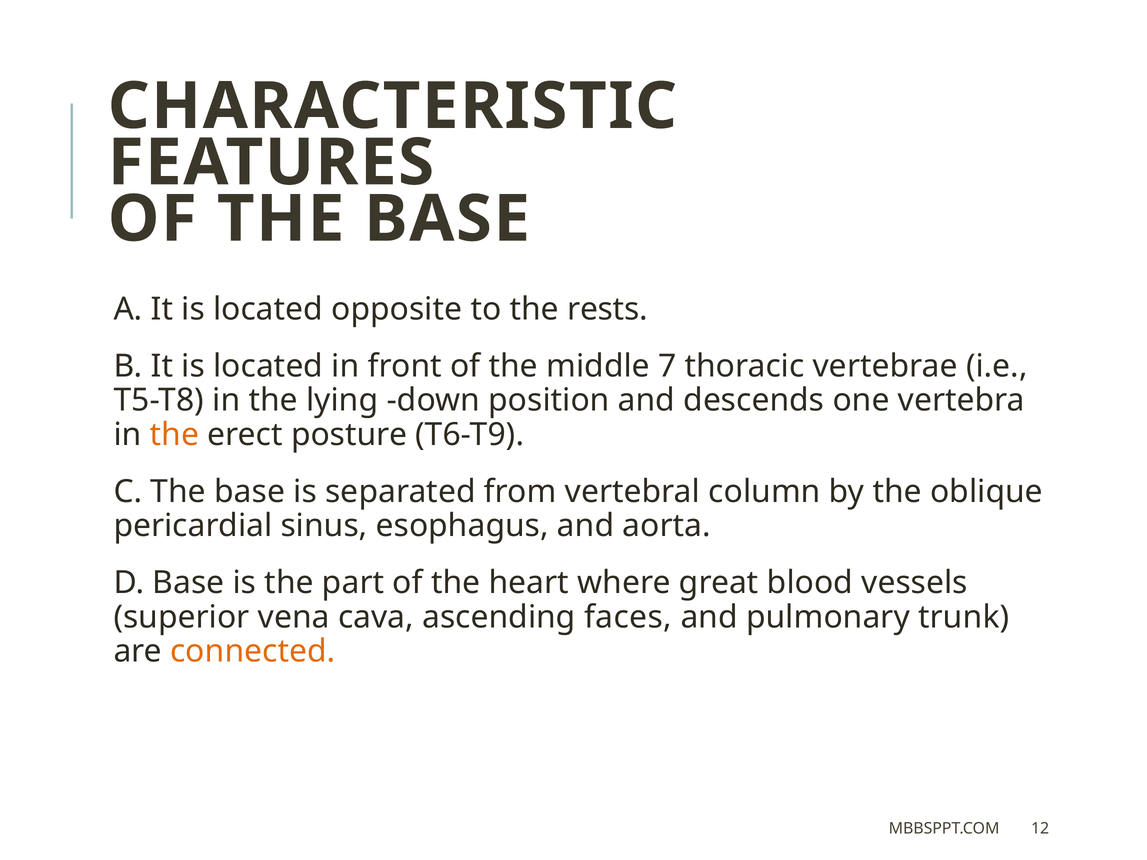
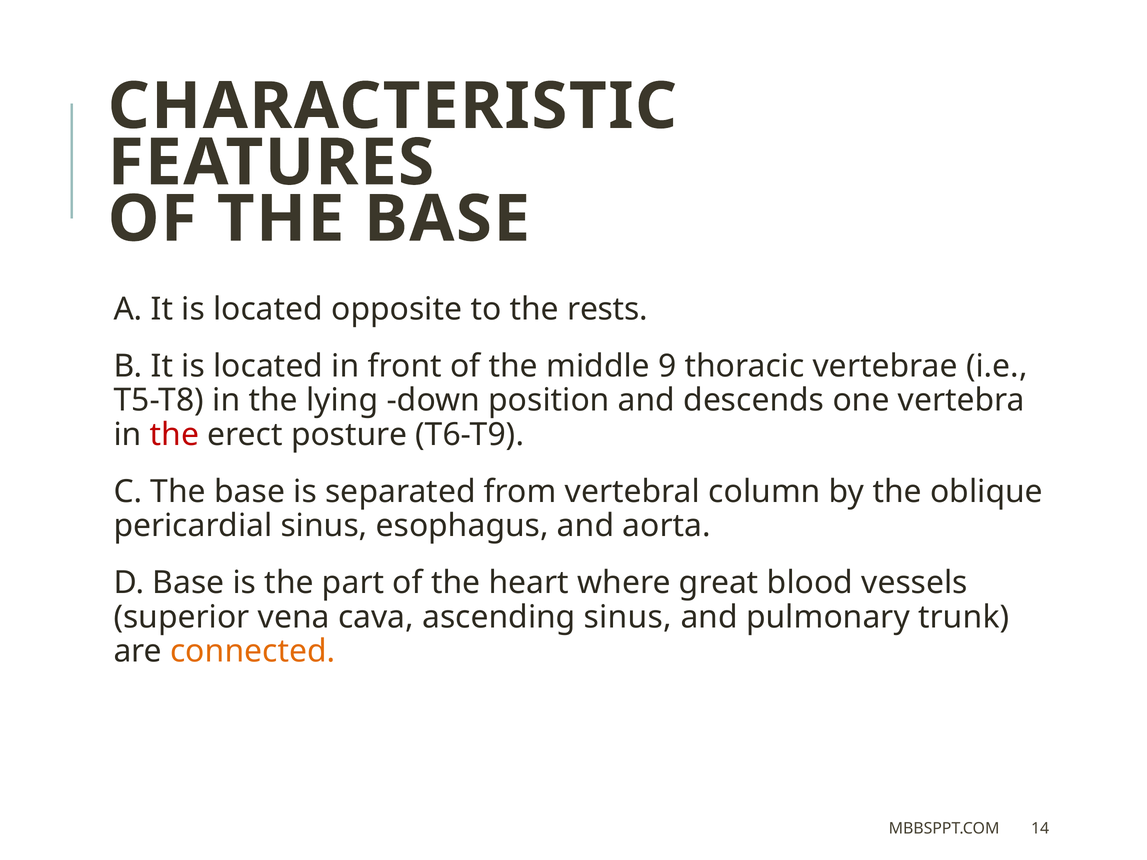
7: 7 -> 9
the at (174, 435) colour: orange -> red
ascending faces: faces -> sinus
12: 12 -> 14
